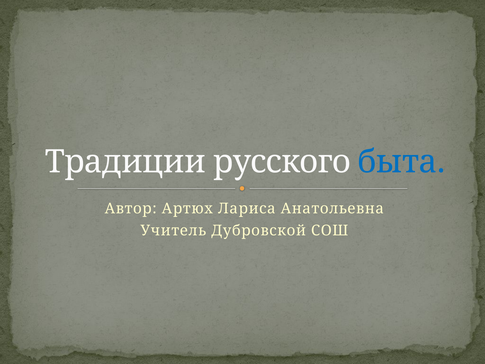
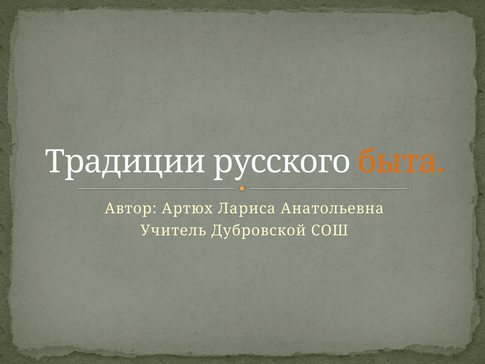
быта colour: blue -> orange
